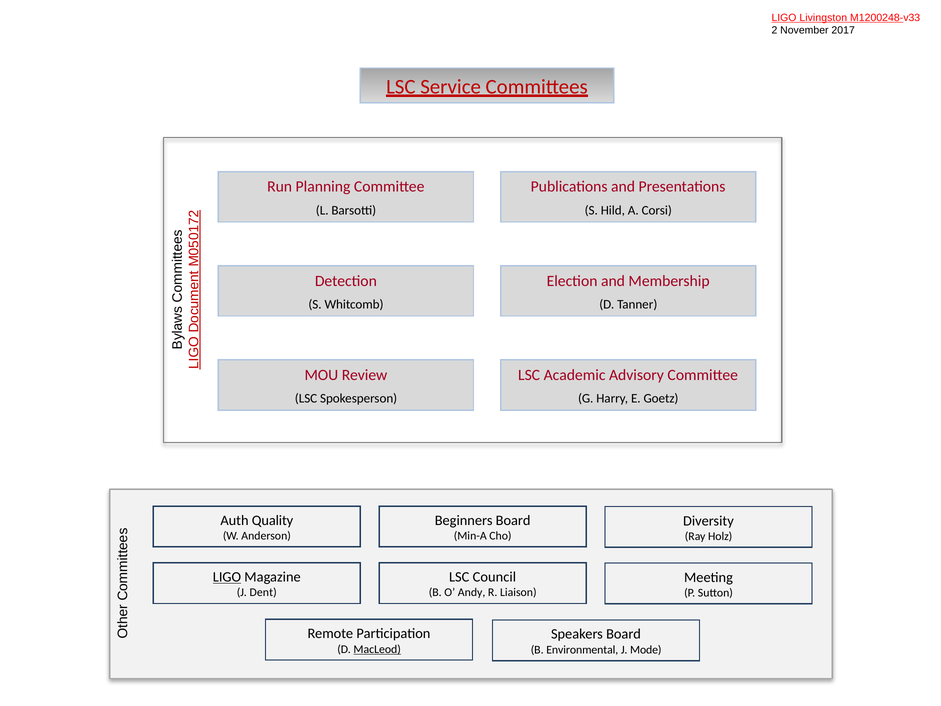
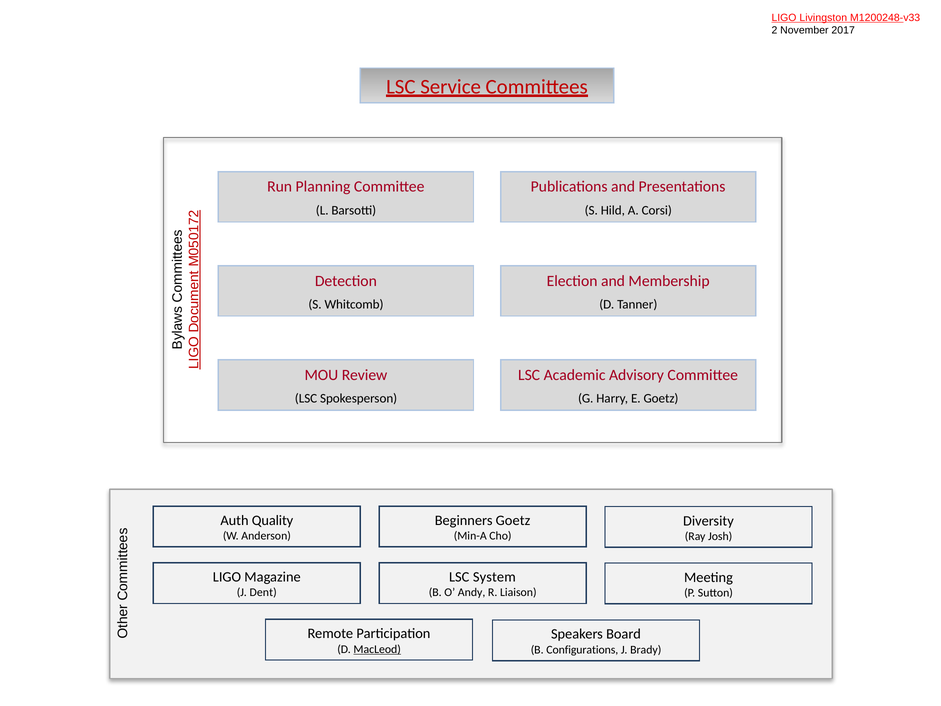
Beginners Board: Board -> Goetz
Holz: Holz -> Josh
LIGO at (227, 577) underline: present -> none
Council: Council -> System
Environmental: Environmental -> Configurations
Mode: Mode -> Brady
